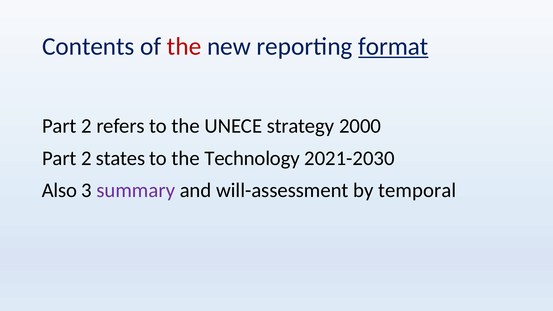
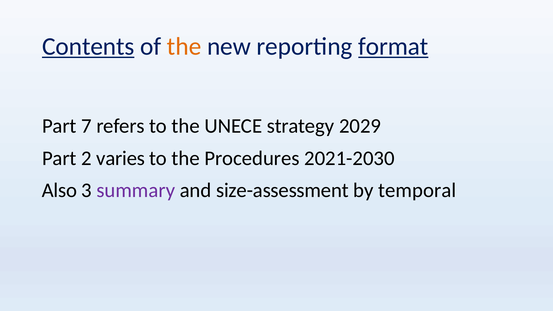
Contents underline: none -> present
the at (184, 46) colour: red -> orange
2 at (86, 126): 2 -> 7
2000: 2000 -> 2029
states: states -> varies
Technology: Technology -> Procedures
will-assessment: will-assessment -> size-assessment
